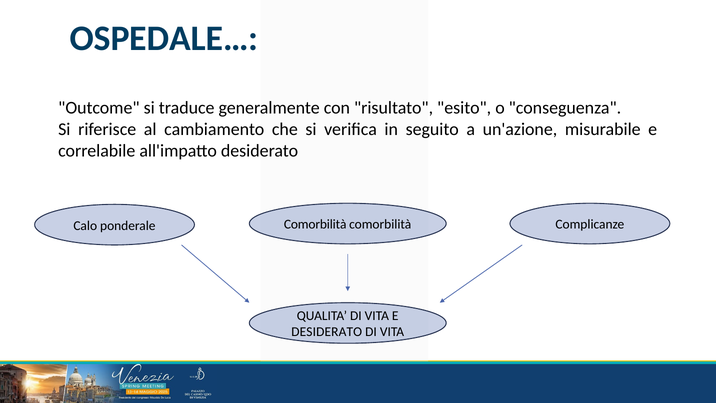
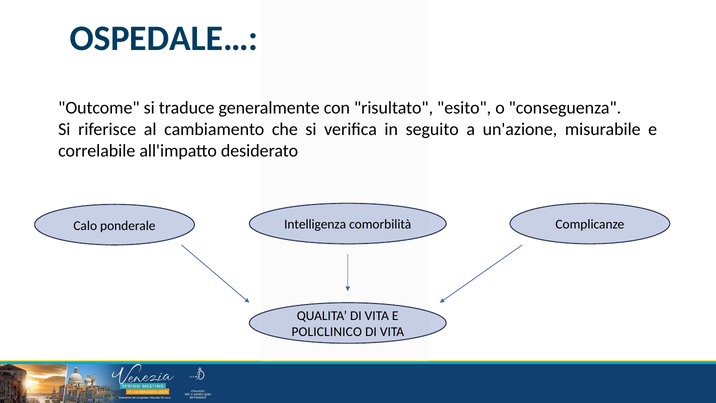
ponderale Comorbilità: Comorbilità -> Intelligenza
DESIDERATO at (327, 332): DESIDERATO -> POLICLINICO
